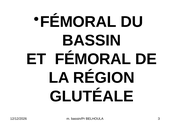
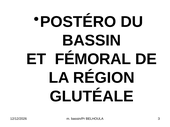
FÉMORAL at (78, 22): FÉMORAL -> POSTÉRO
